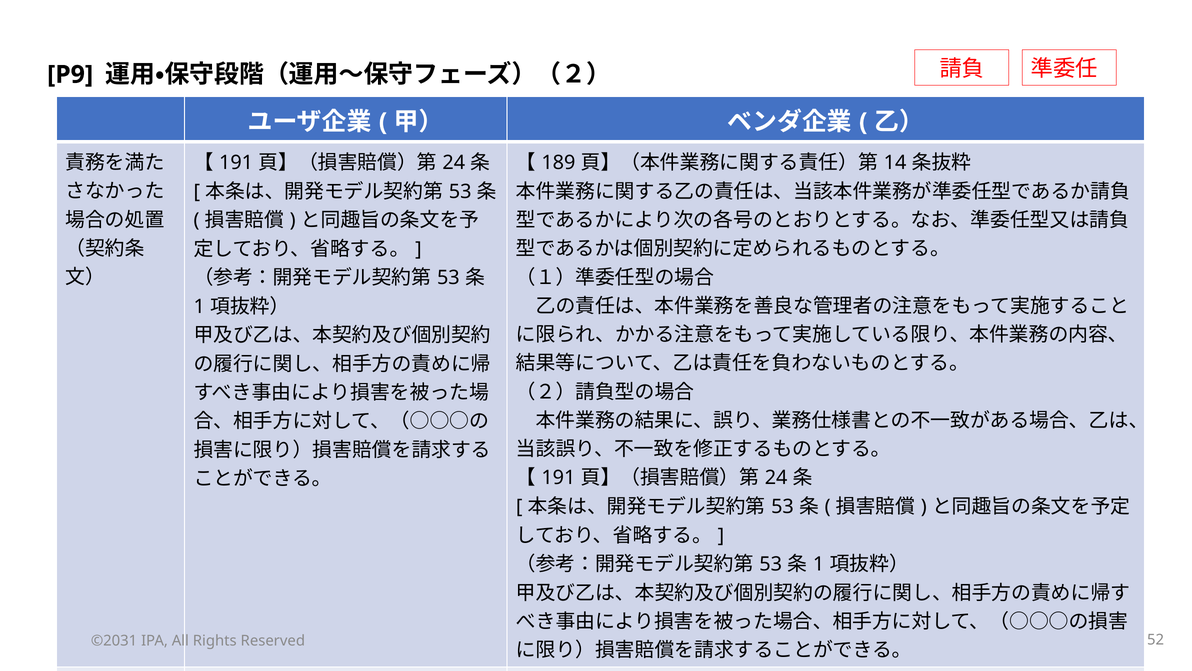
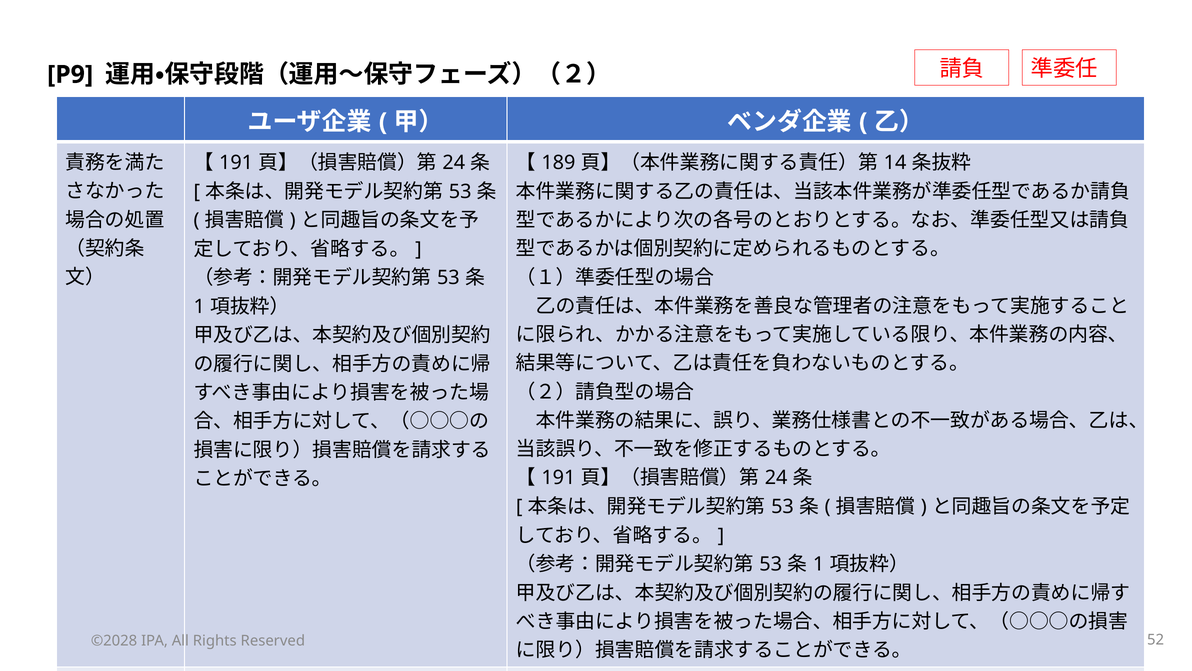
©2031: ©2031 -> ©2028
